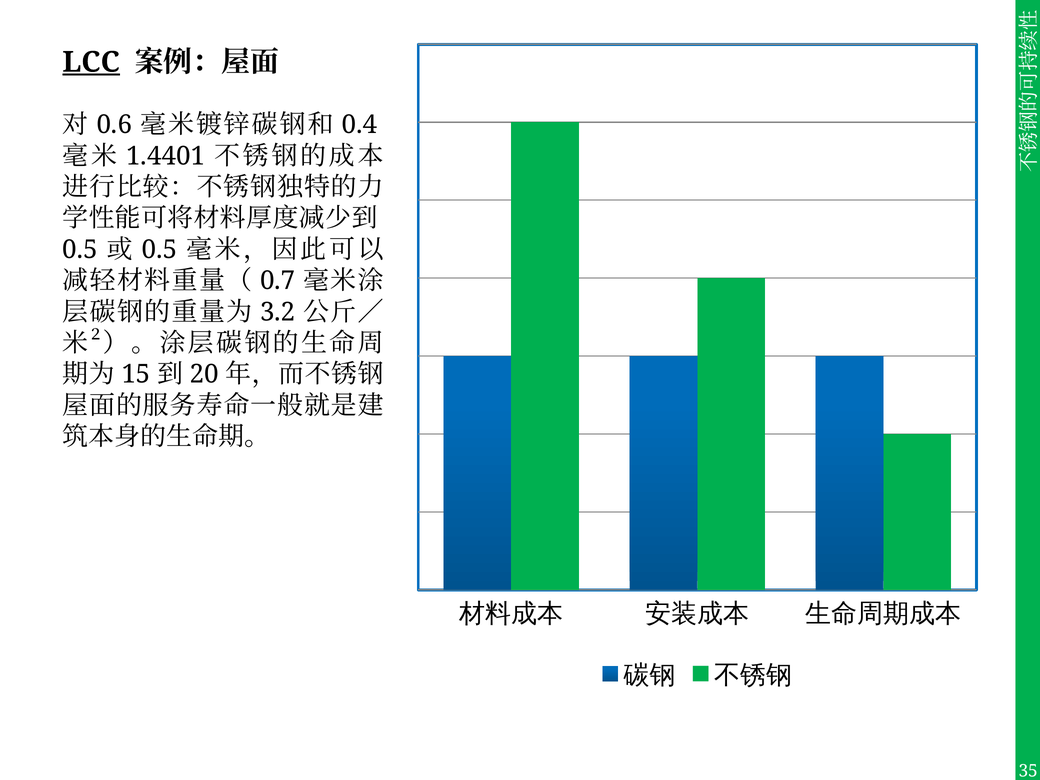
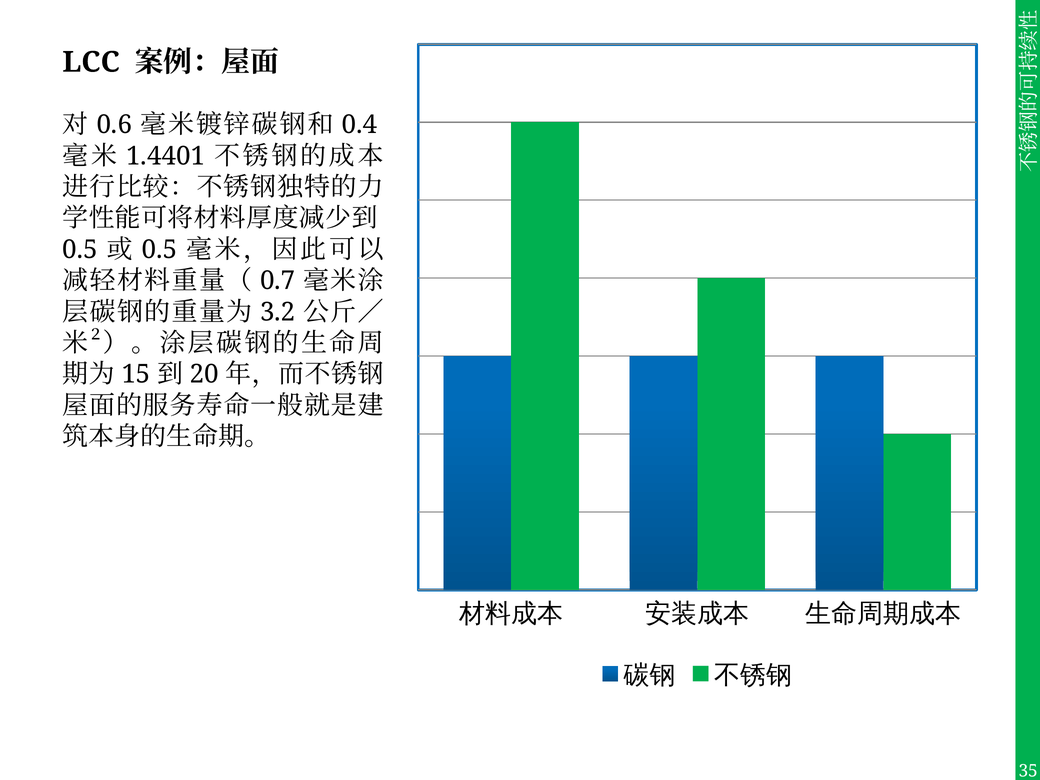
LCC underline: present -> none
